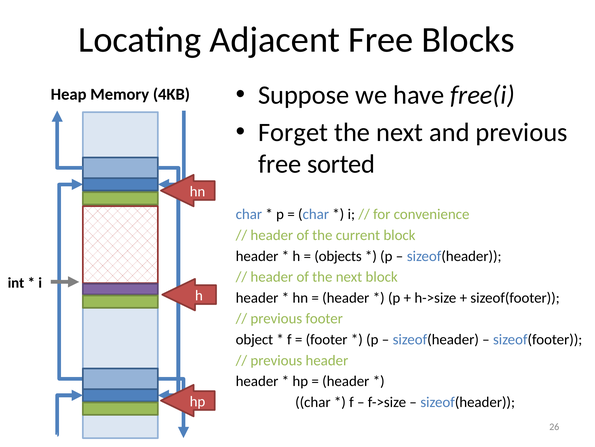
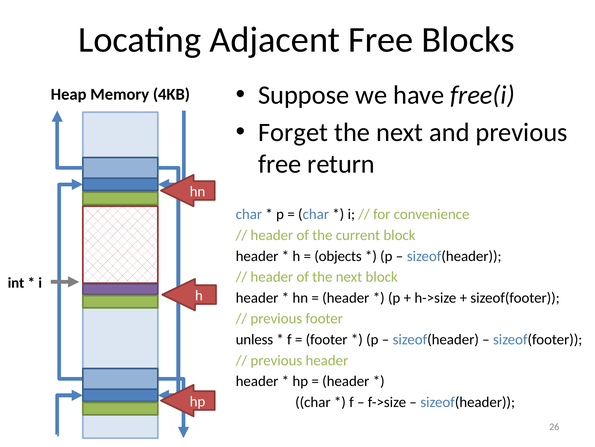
sorted: sorted -> return
object: object -> unless
